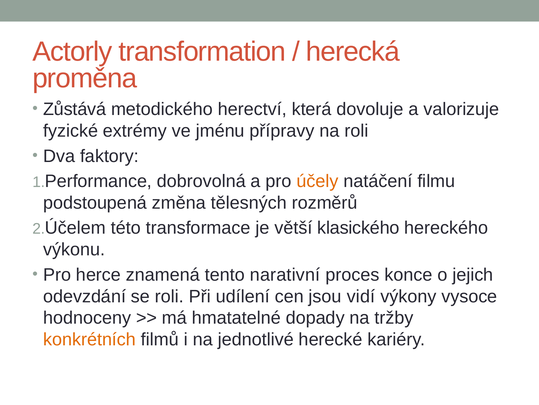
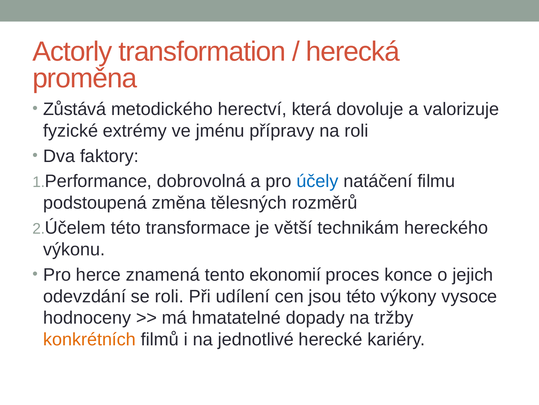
účely colour: orange -> blue
klasického: klasického -> technikám
narativní: narativní -> ekonomií
jsou vidí: vidí -> této
